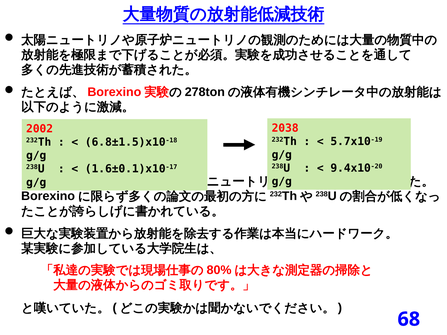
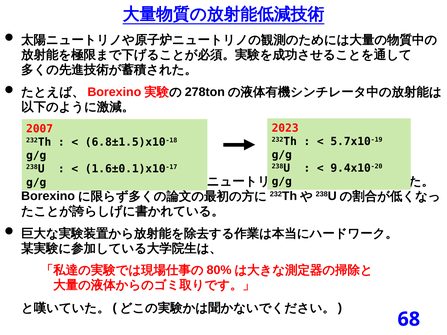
2038: 2038 -> 2023
2002: 2002 -> 2007
